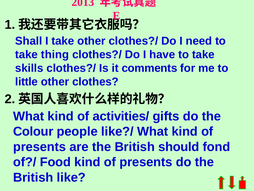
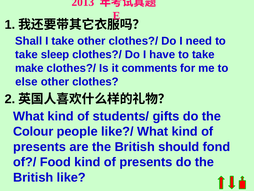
thing: thing -> sleep
skills: skills -> make
little: little -> else
activities/: activities/ -> students/
